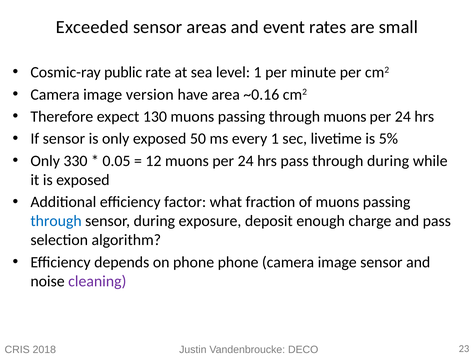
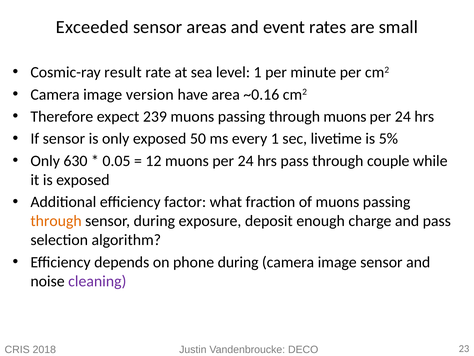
public: public -> result
130: 130 -> 239
330: 330 -> 630
through during: during -> couple
through at (56, 221) colour: blue -> orange
phone phone: phone -> during
